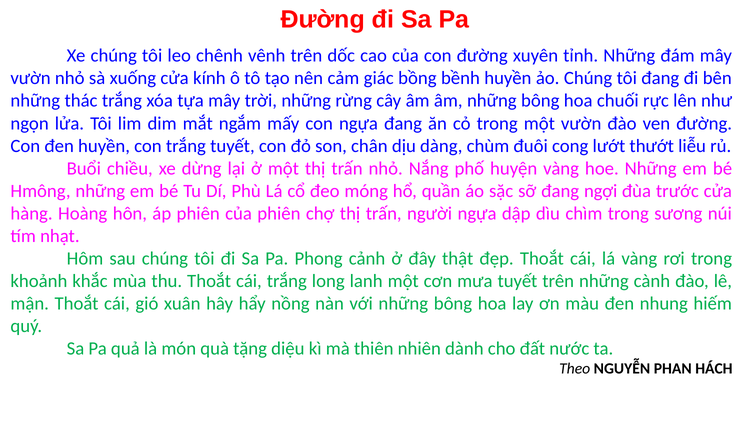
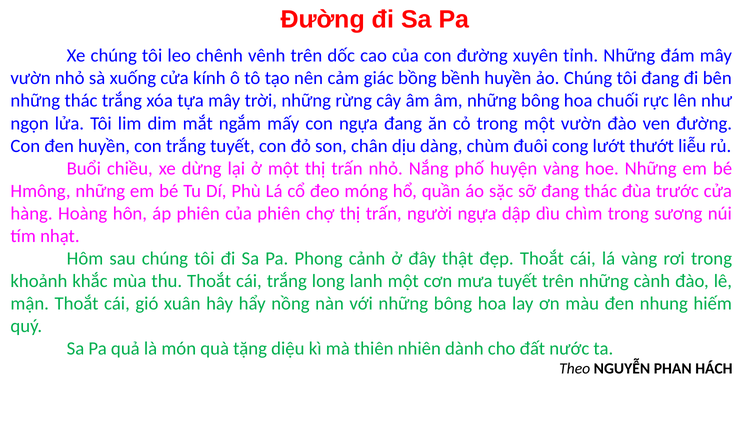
đang ngợi: ngợi -> thác
